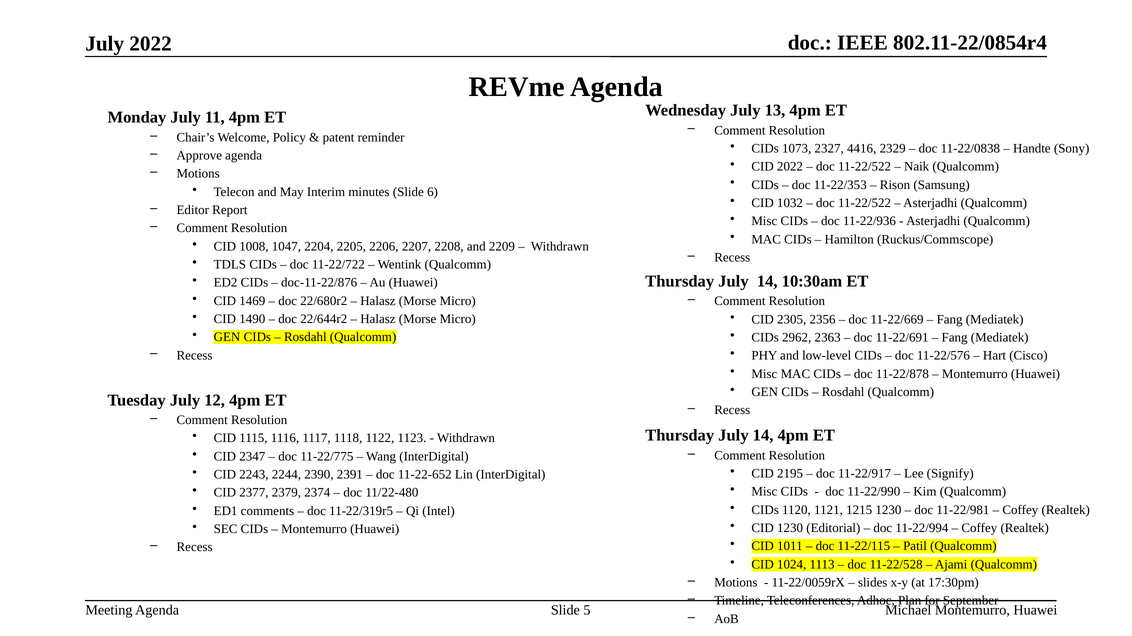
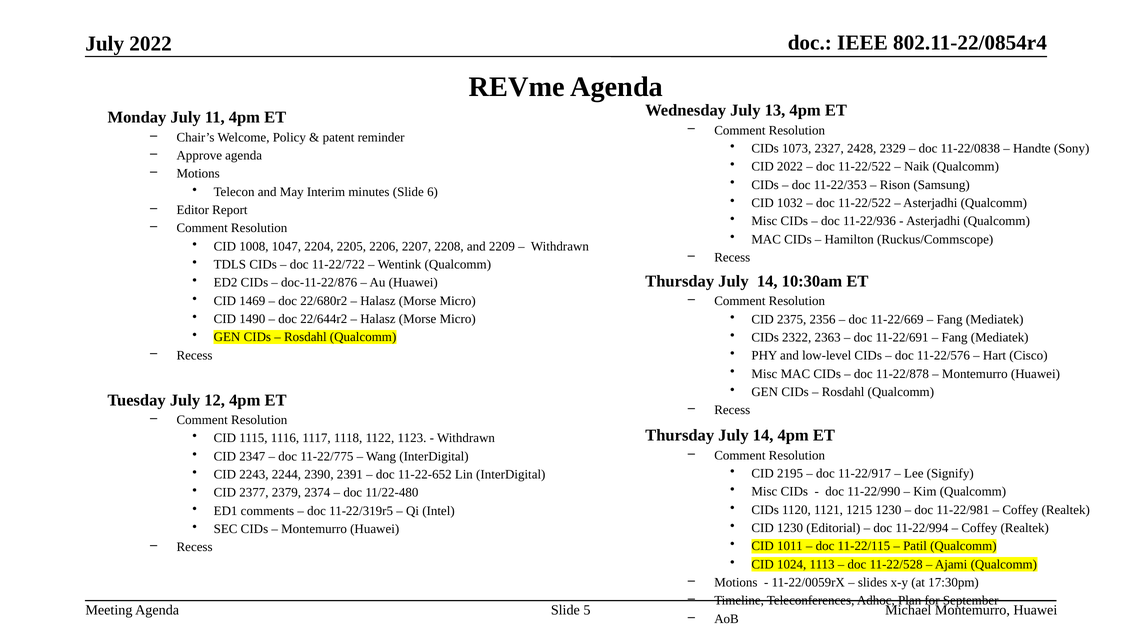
4416: 4416 -> 2428
2305: 2305 -> 2375
2962: 2962 -> 2322
